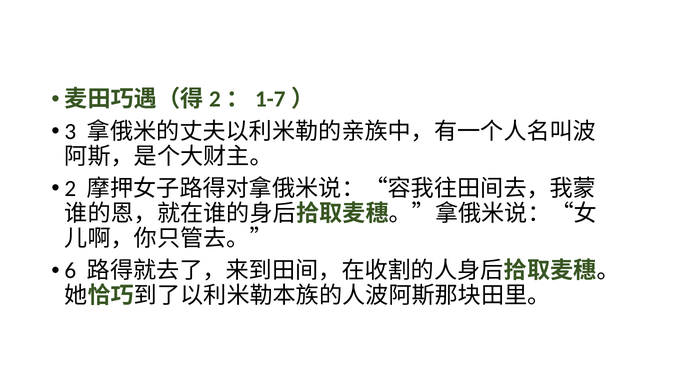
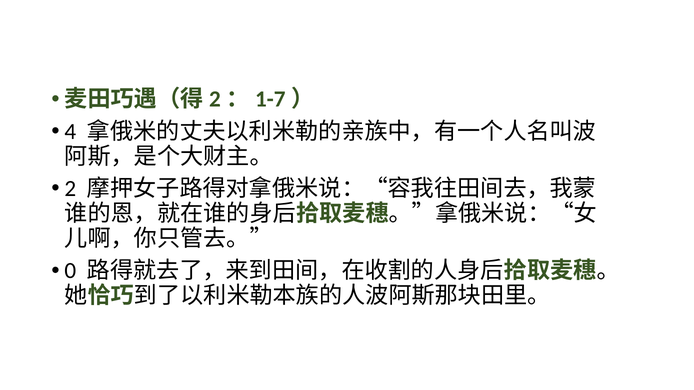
3: 3 -> 4
6: 6 -> 0
